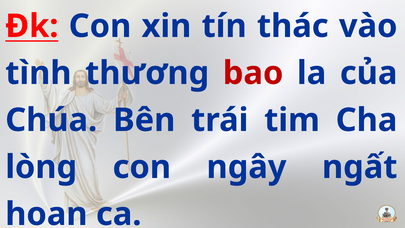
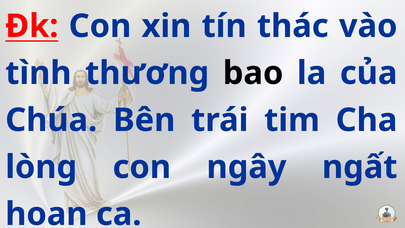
bao colour: red -> black
